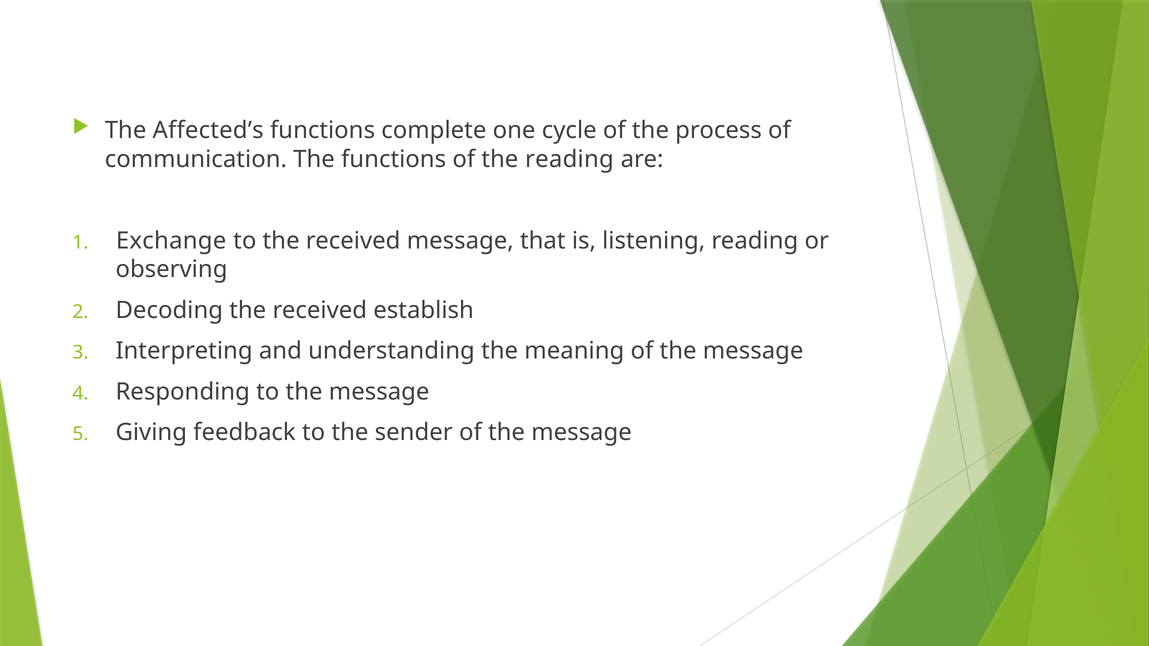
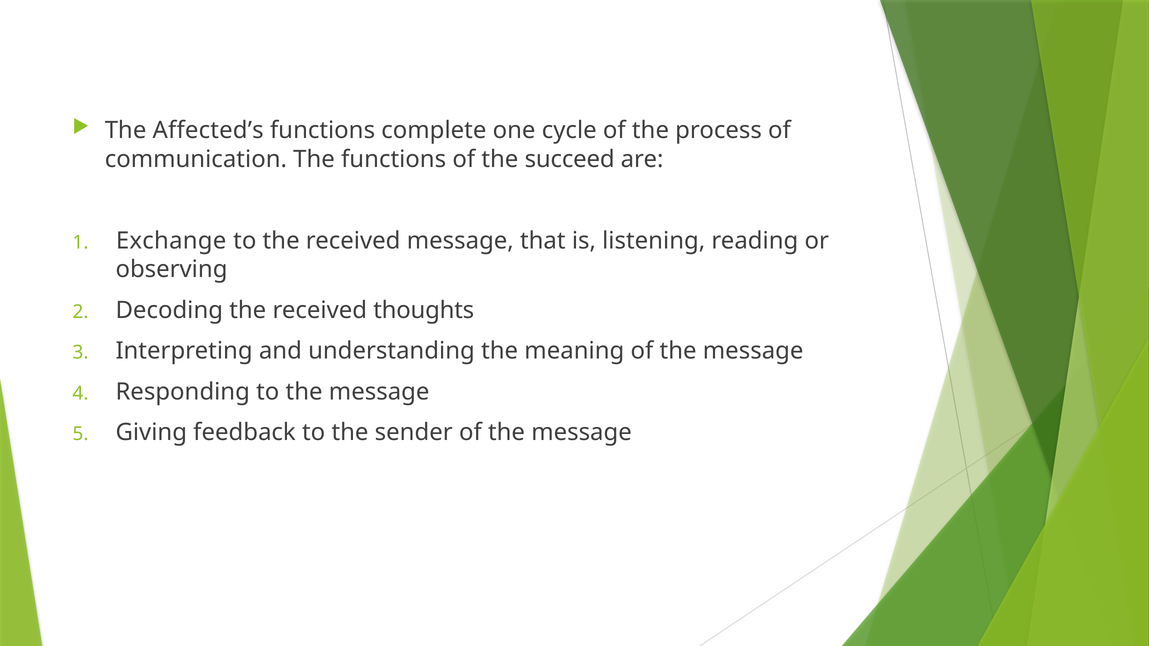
the reading: reading -> succeed
establish: establish -> thoughts
